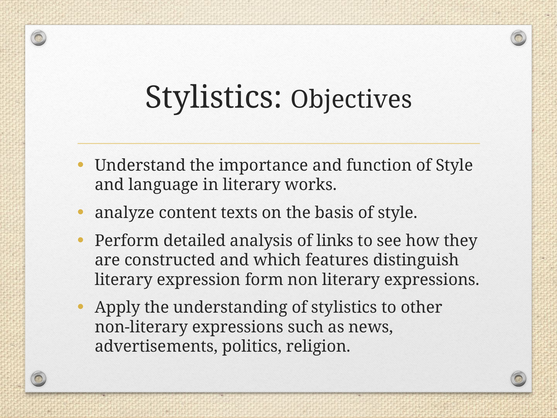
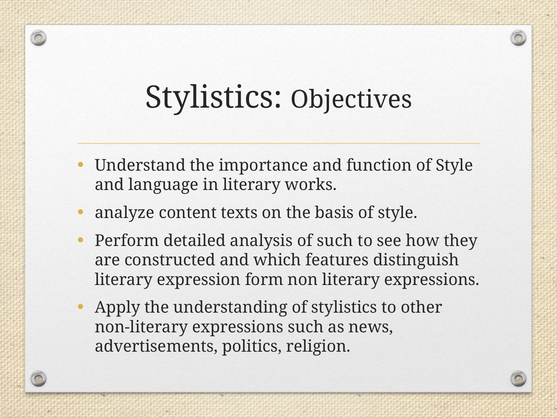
of links: links -> such
